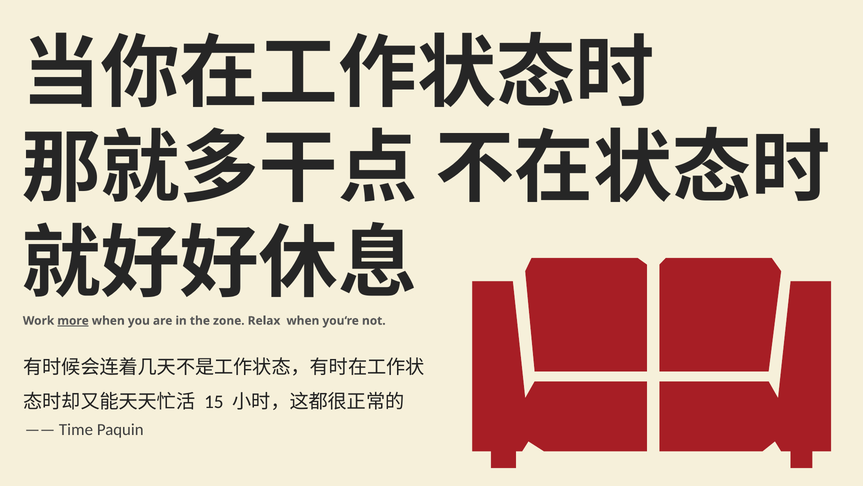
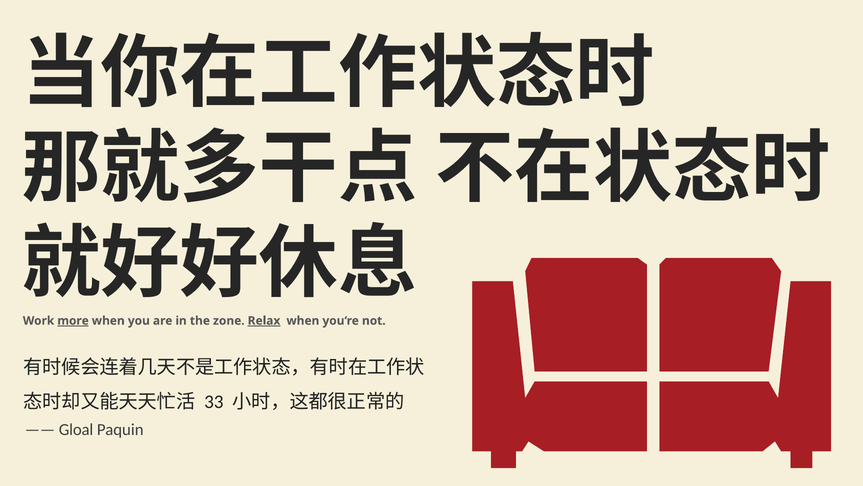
Relax underline: none -> present
15: 15 -> 33
Time: Time -> Gloal
